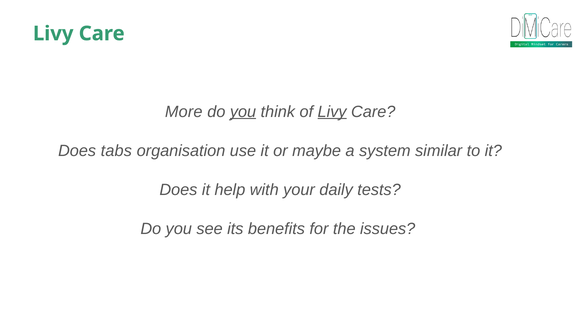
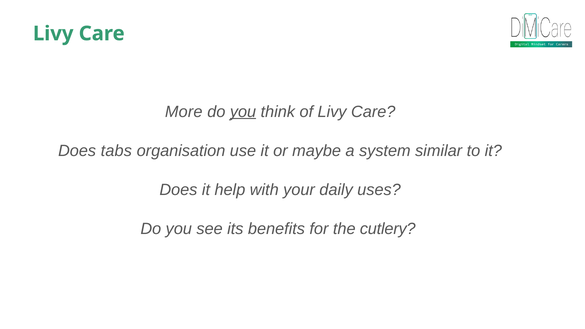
Livy at (332, 112) underline: present -> none
tests: tests -> uses
issues: issues -> cutlery
